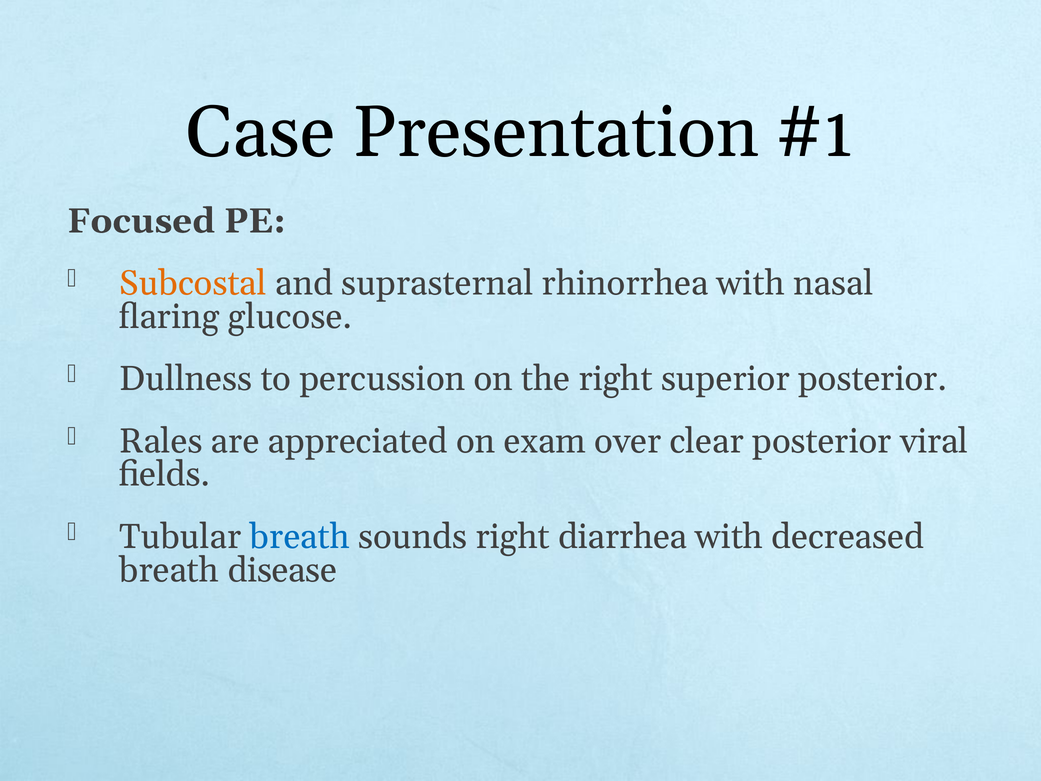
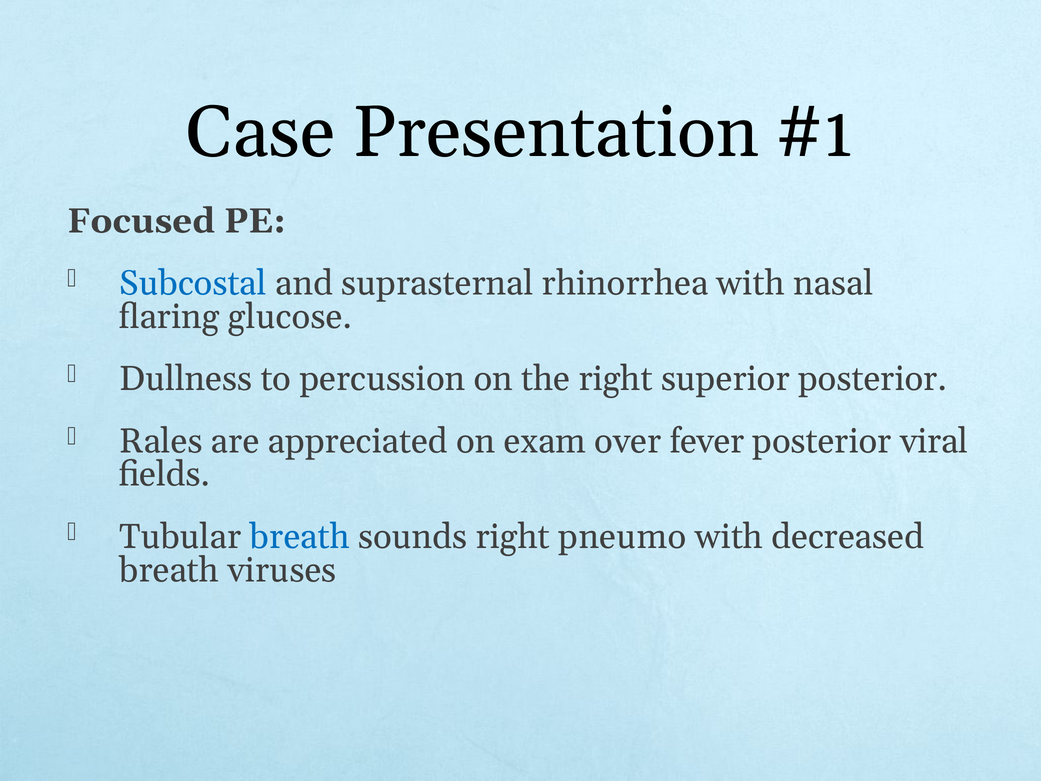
Subcostal colour: orange -> blue
clear: clear -> fever
diarrhea: diarrhea -> pneumo
disease: disease -> viruses
